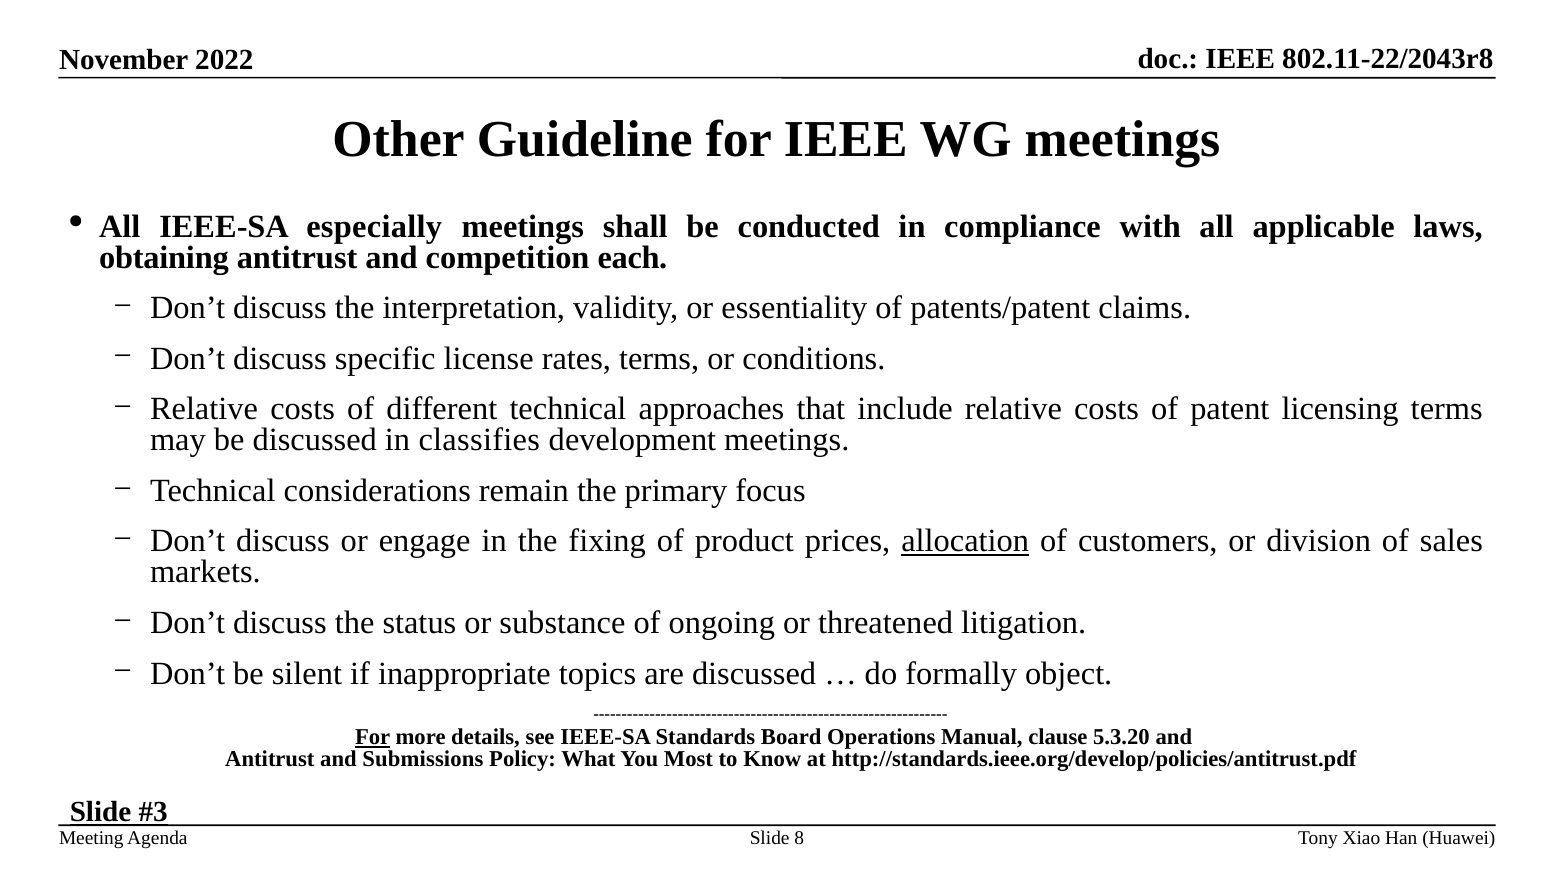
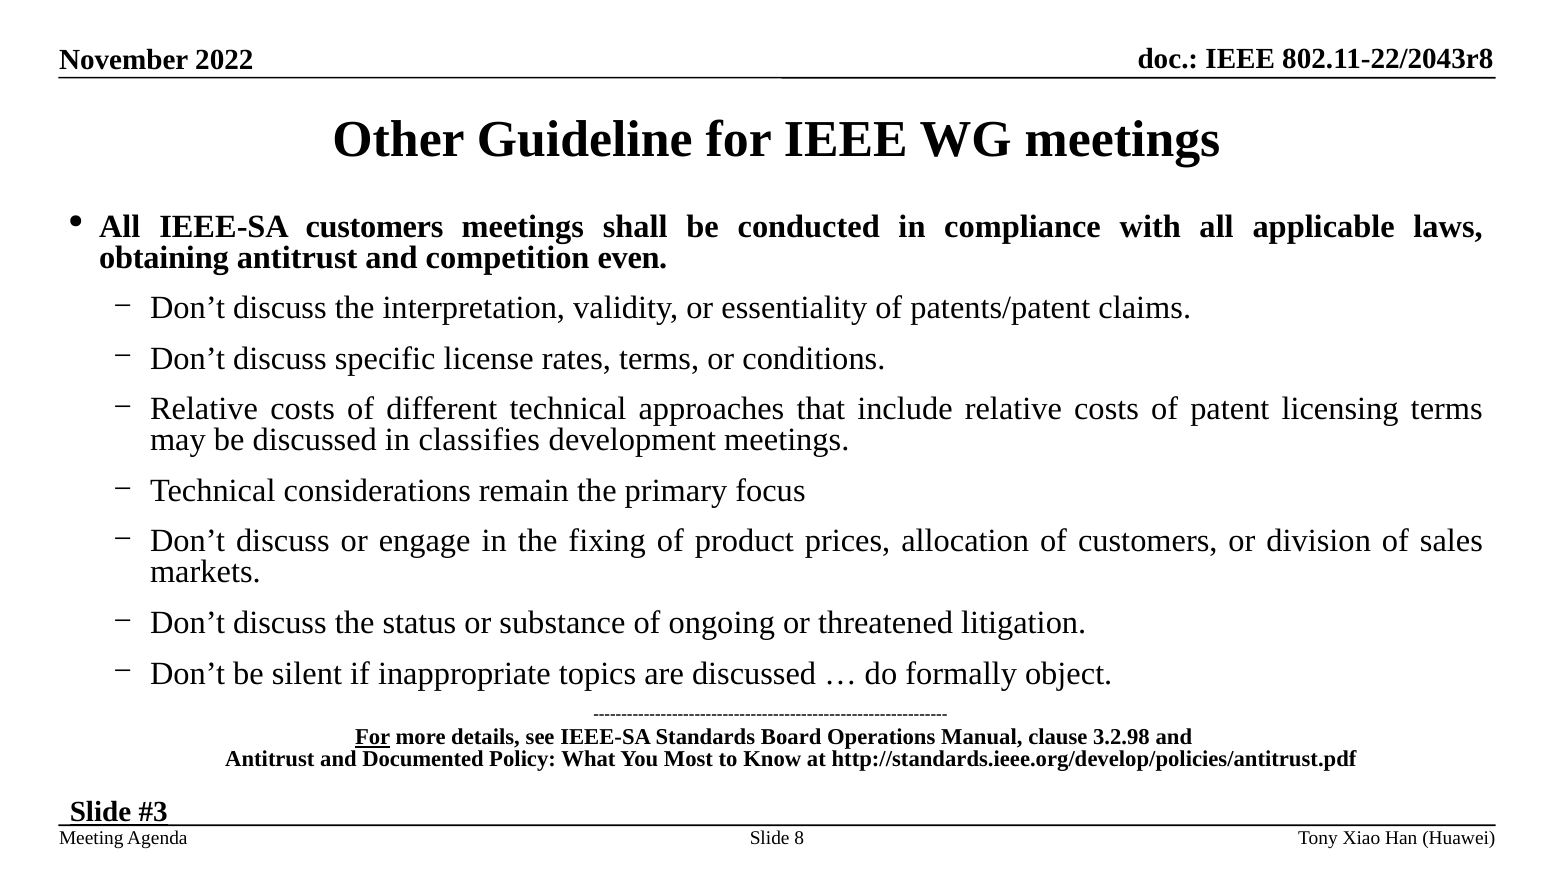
IEEE-SA especially: especially -> customers
each: each -> even
allocation underline: present -> none
5.3.20: 5.3.20 -> 3.2.98
Submissions: Submissions -> Documented
